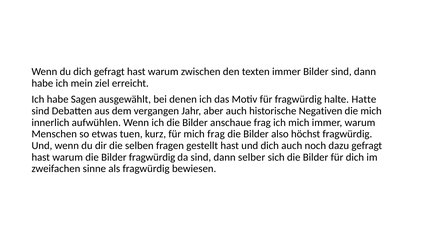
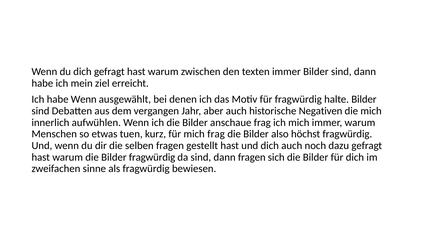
habe Sagen: Sagen -> Wenn
halte Hatte: Hatte -> Bilder
dann selber: selber -> fragen
